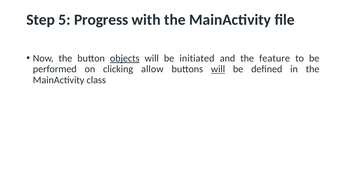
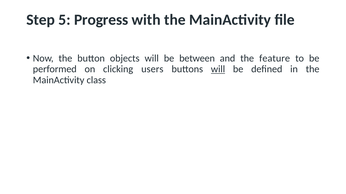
objects underline: present -> none
initiated: initiated -> between
allow: allow -> users
